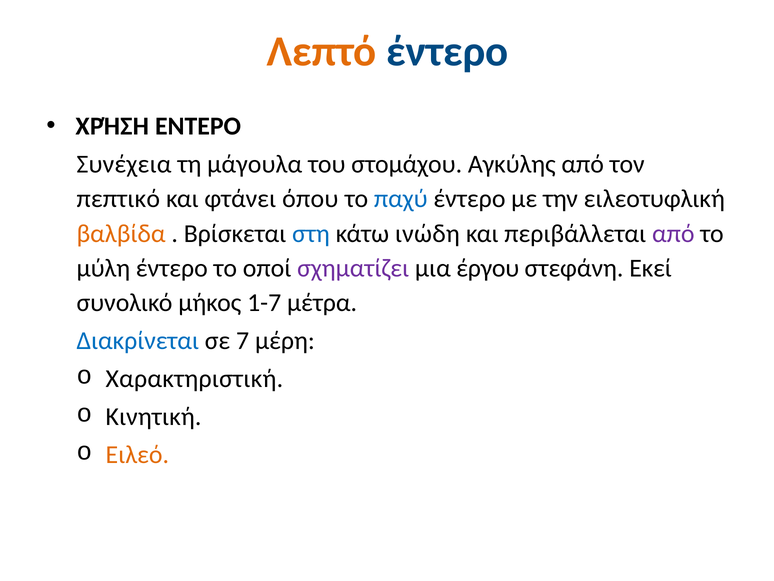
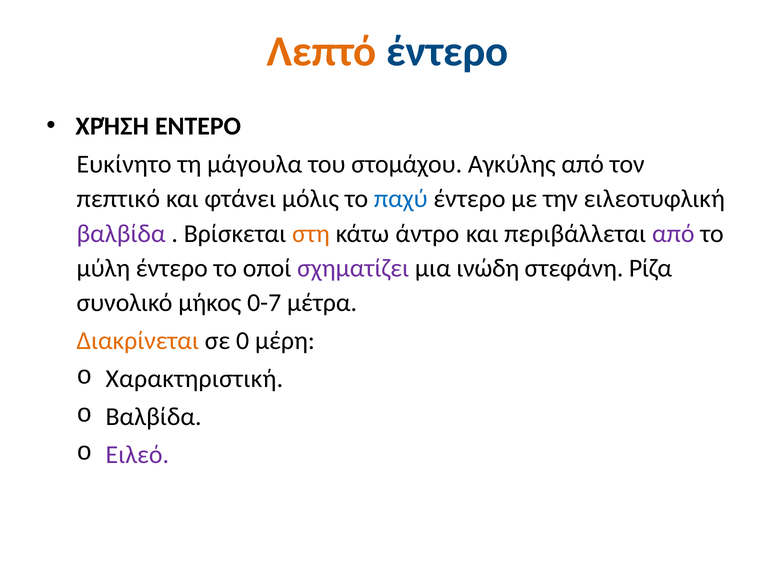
Συνέχεια: Συνέχεια -> Ευκίνητο
όπου: όπου -> μόλις
βαλβίδα at (121, 233) colour: orange -> purple
στη colour: blue -> orange
ινώδη: ινώδη -> άντρο
έργου: έργου -> ινώδη
Εκεί: Εκεί -> Ρίζα
1-7: 1-7 -> 0-7
Διακρίνεται colour: blue -> orange
7: 7 -> 0
Κινητική at (153, 416): Κινητική -> Βαλβίδα
Ειλεό colour: orange -> purple
